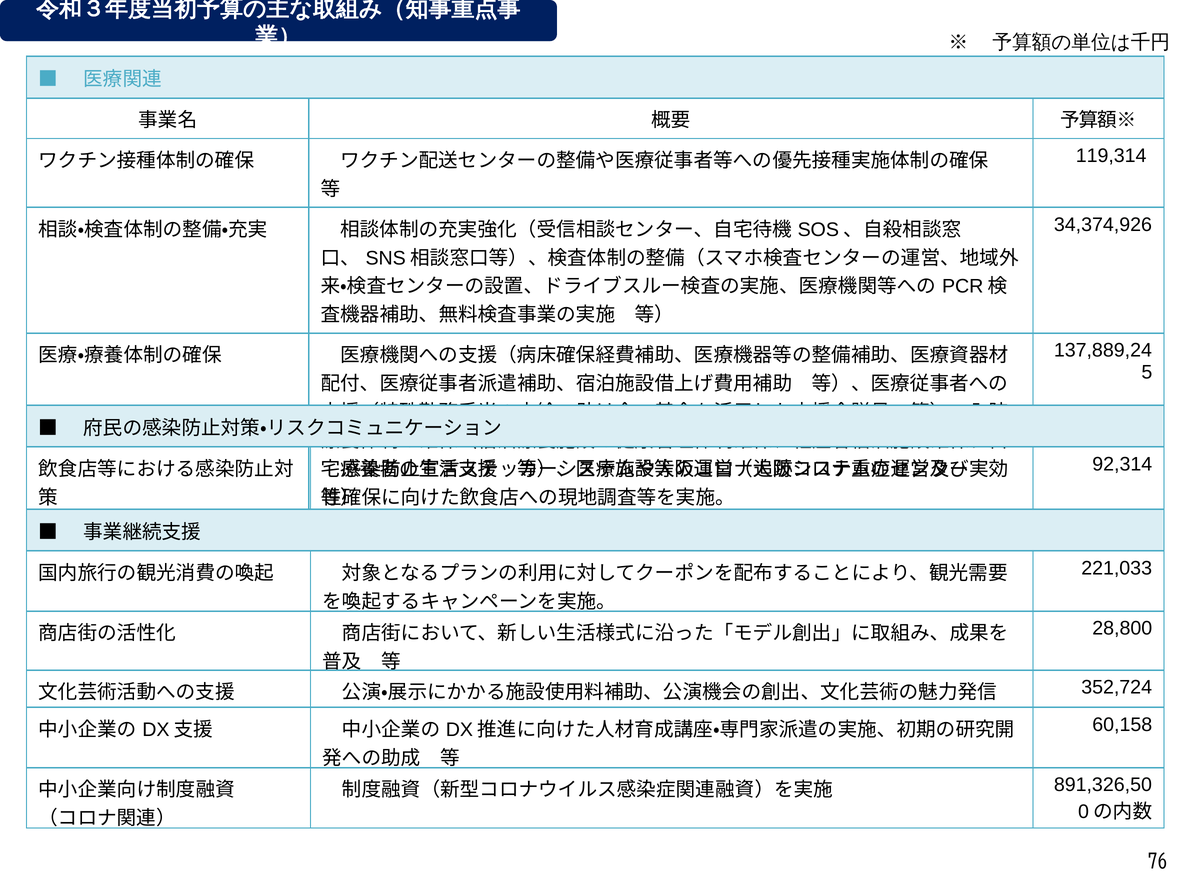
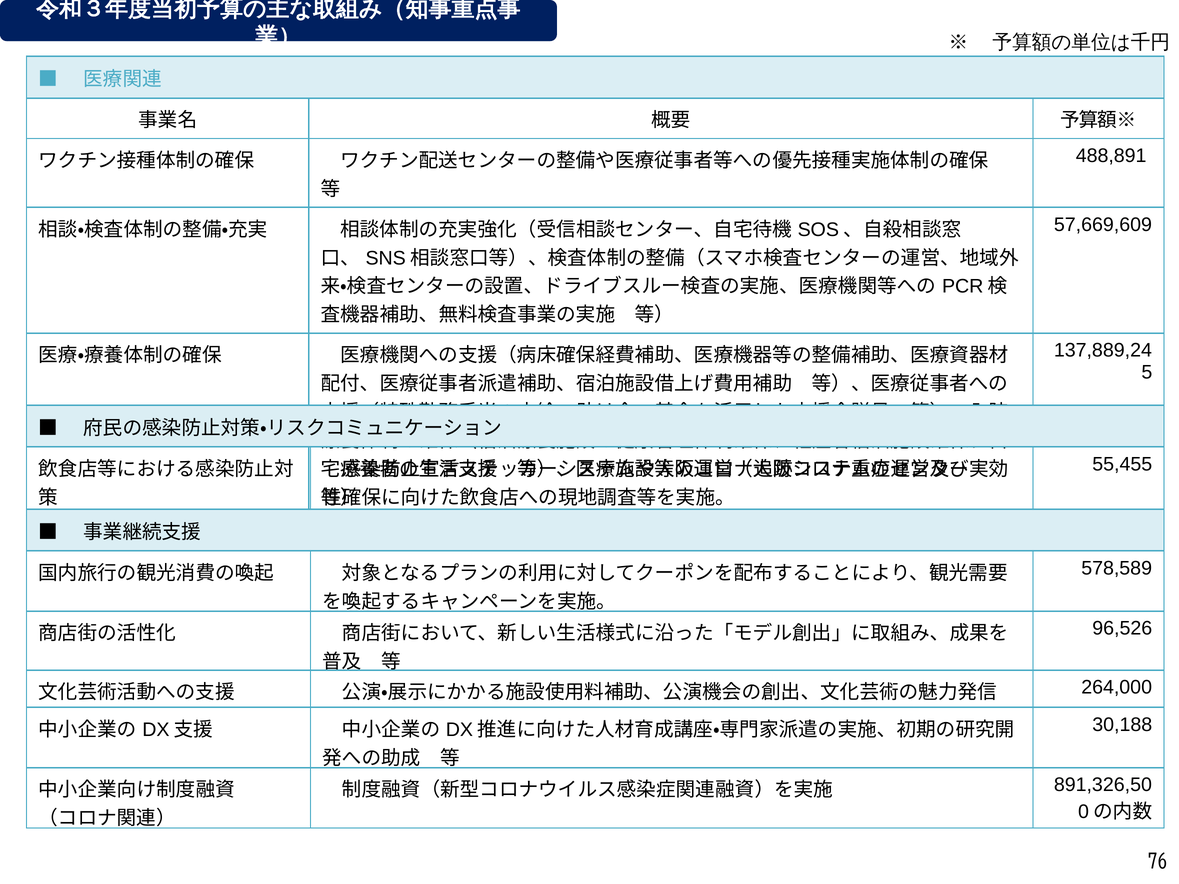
119,314: 119,314 -> 488,891
34,374,926: 34,374,926 -> 57,669,609
92,314: 92,314 -> 55,455
221,033: 221,033 -> 578,589
28,800: 28,800 -> 96,526
352,724: 352,724 -> 264,000
60,158: 60,158 -> 30,188
